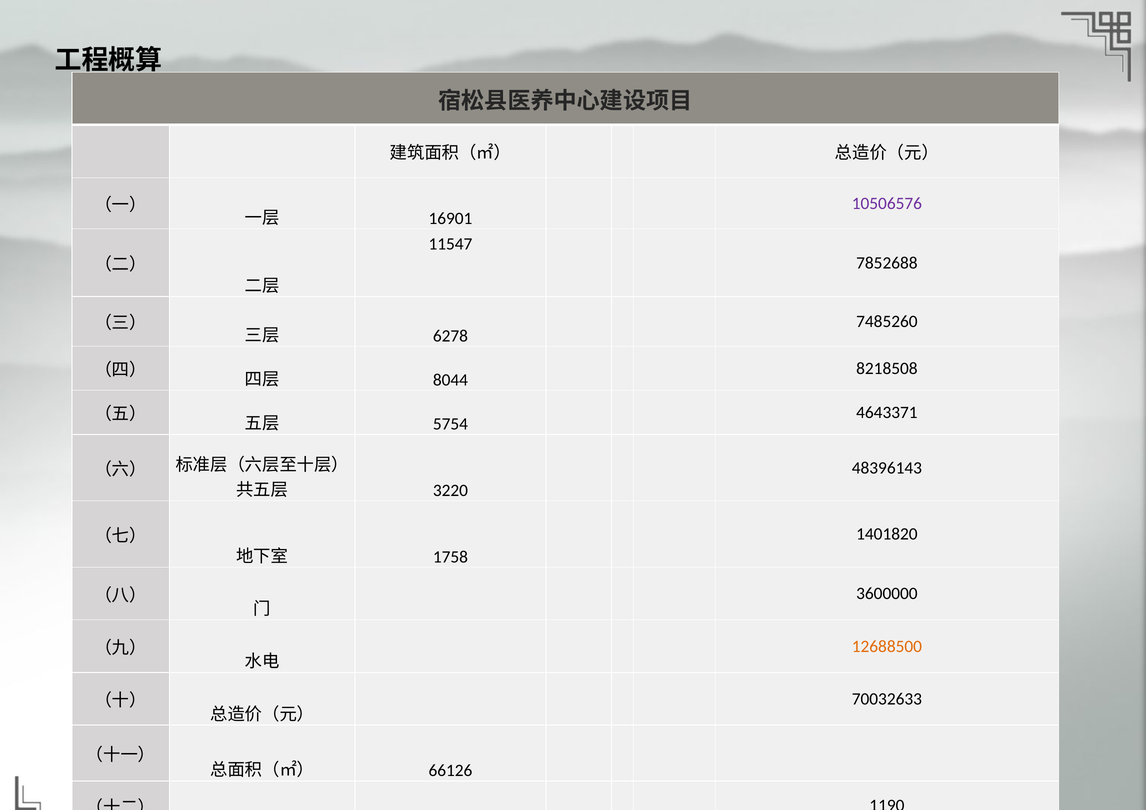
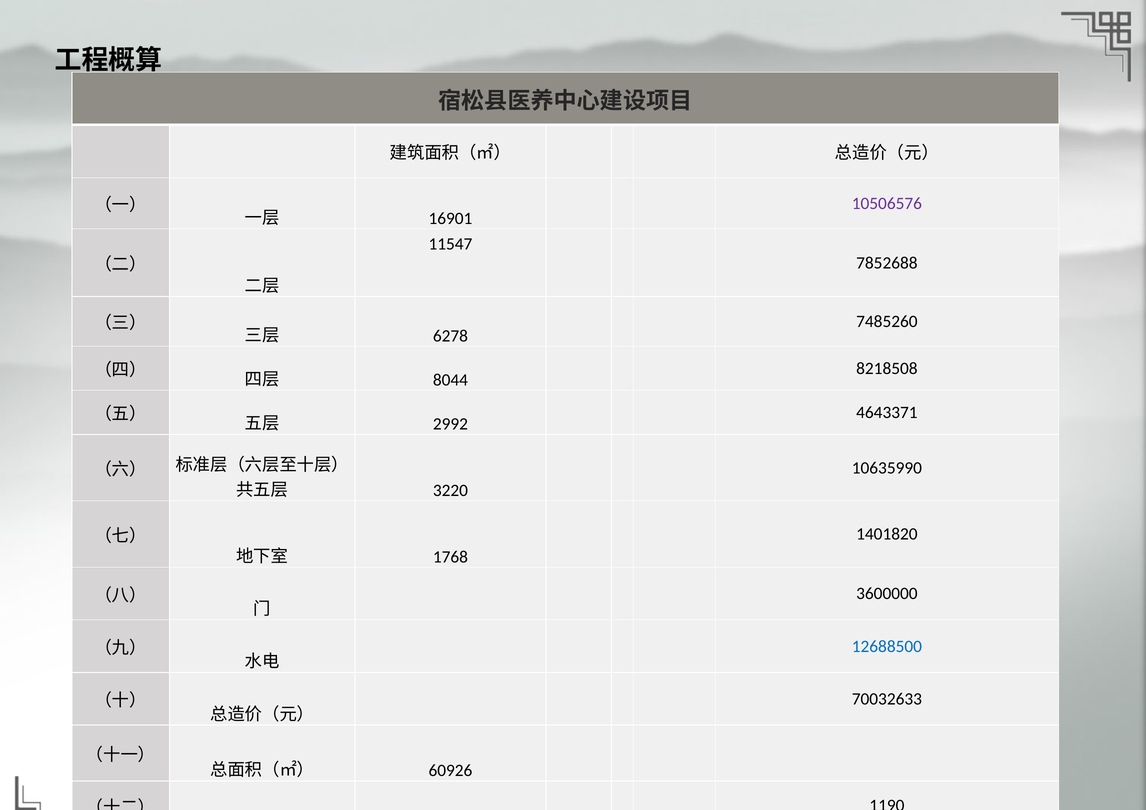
5754: 5754 -> 2992
48396143: 48396143 -> 10635990
1758: 1758 -> 1768
12688500 colour: orange -> blue
66126: 66126 -> 60926
